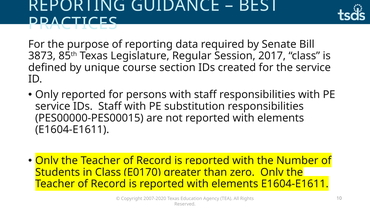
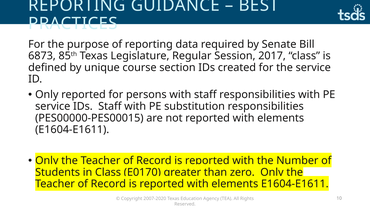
3873: 3873 -> 6873
